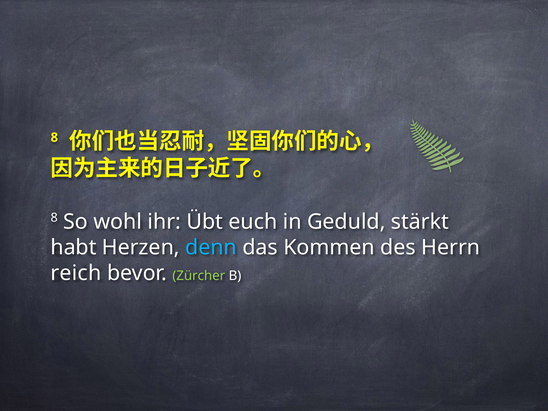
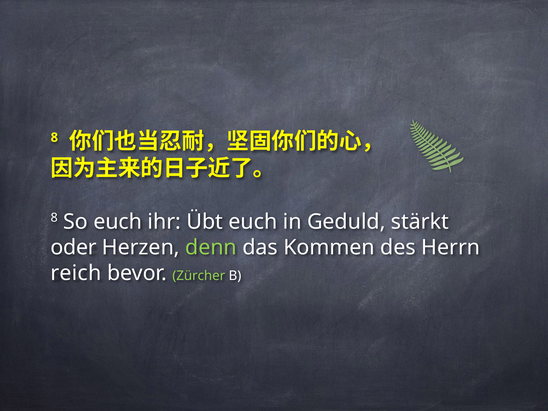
So wohl: wohl -> euch
habt: habt -> oder
denn colour: light blue -> light green
